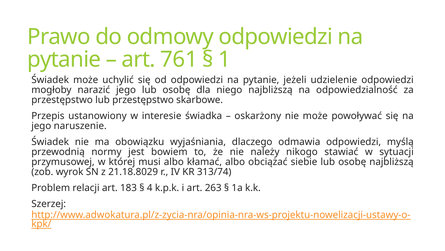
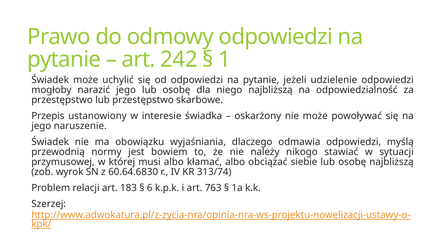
761: 761 -> 242
21.18.8029: 21.18.8029 -> 60.64.6830
4: 4 -> 6
263: 263 -> 763
